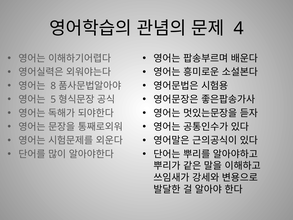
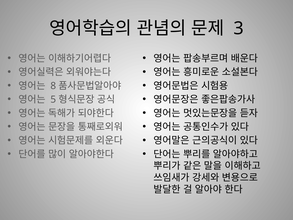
4: 4 -> 3
